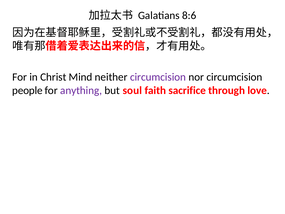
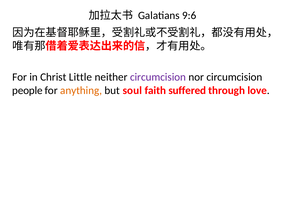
8:6: 8:6 -> 9:6
Mind: Mind -> Little
anything colour: purple -> orange
sacrifice: sacrifice -> suffered
